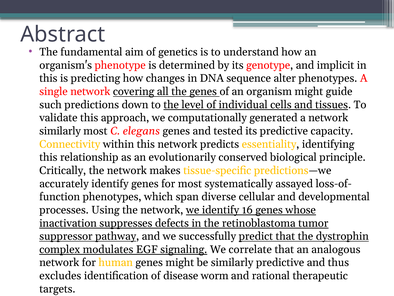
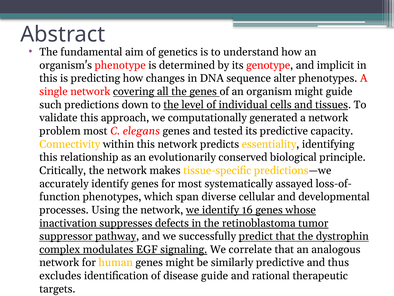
similarly at (60, 131): similarly -> problem
disease worm: worm -> guide
